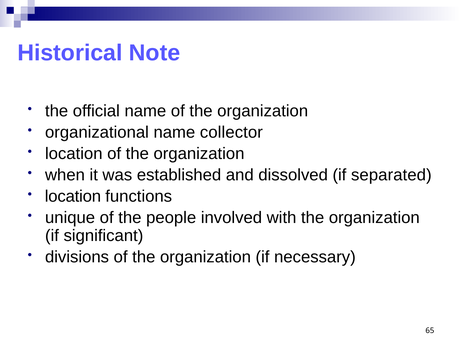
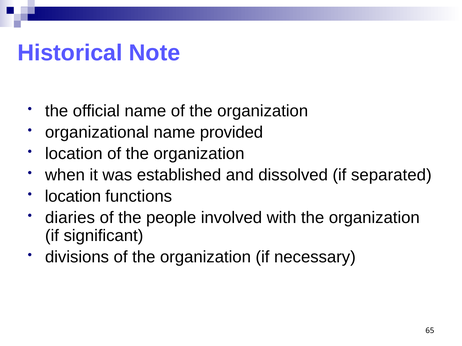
collector: collector -> provided
unique: unique -> diaries
